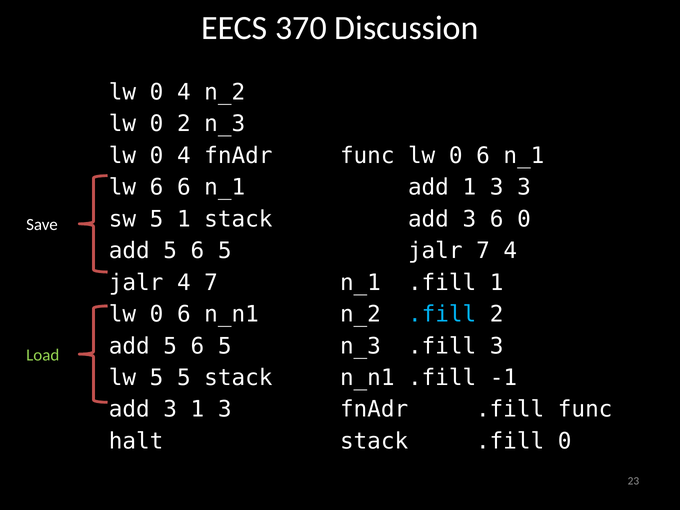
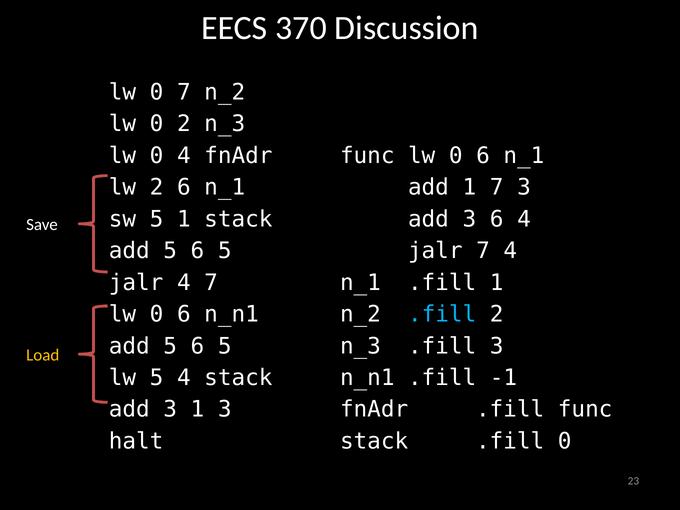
4 at (184, 92): 4 -> 7
6 at (157, 187): 6 -> 2
add 1 3: 3 -> 7
6 0: 0 -> 4
Load colour: light green -> yellow
5 5: 5 -> 4
